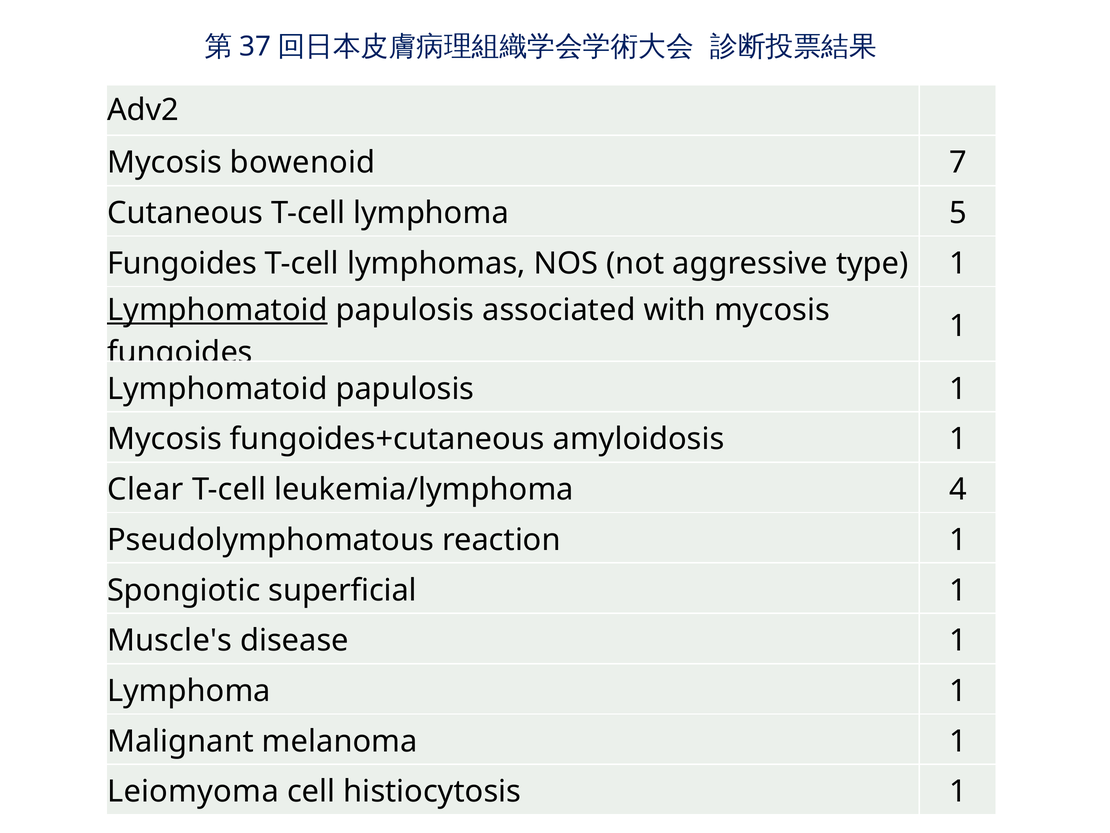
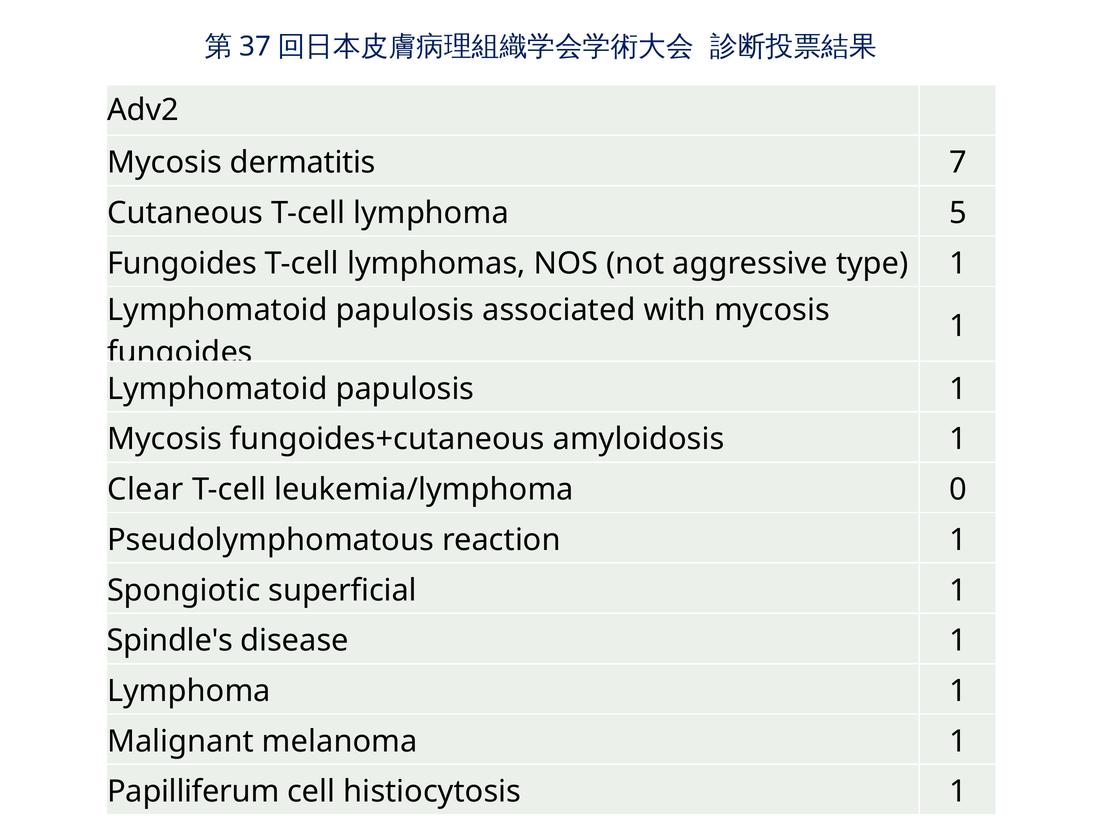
bowenoid: bowenoid -> dermatitis
Lymphomatoid at (217, 310) underline: present -> none
4: 4 -> 0
Muscle's: Muscle's -> Spindle's
Leiomyoma: Leiomyoma -> Papilliferum
